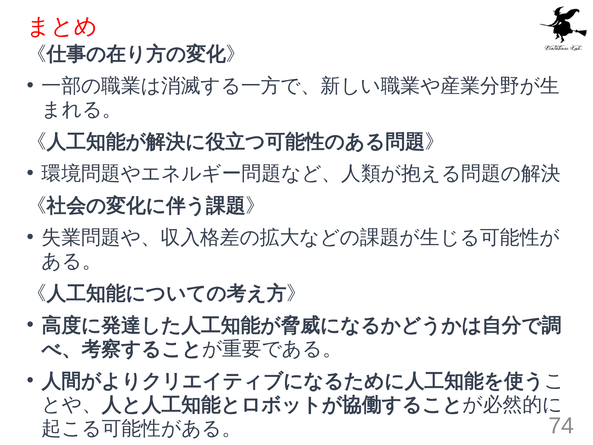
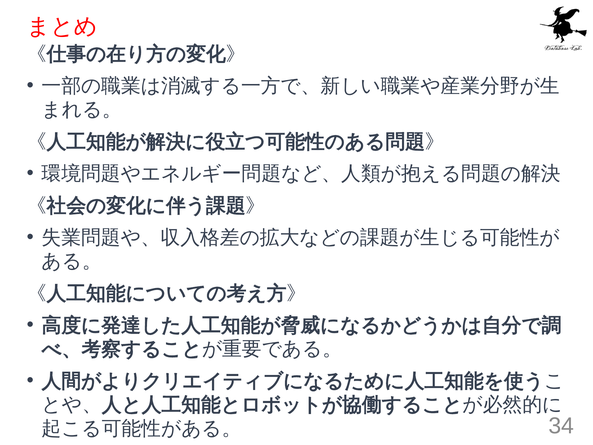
74: 74 -> 34
